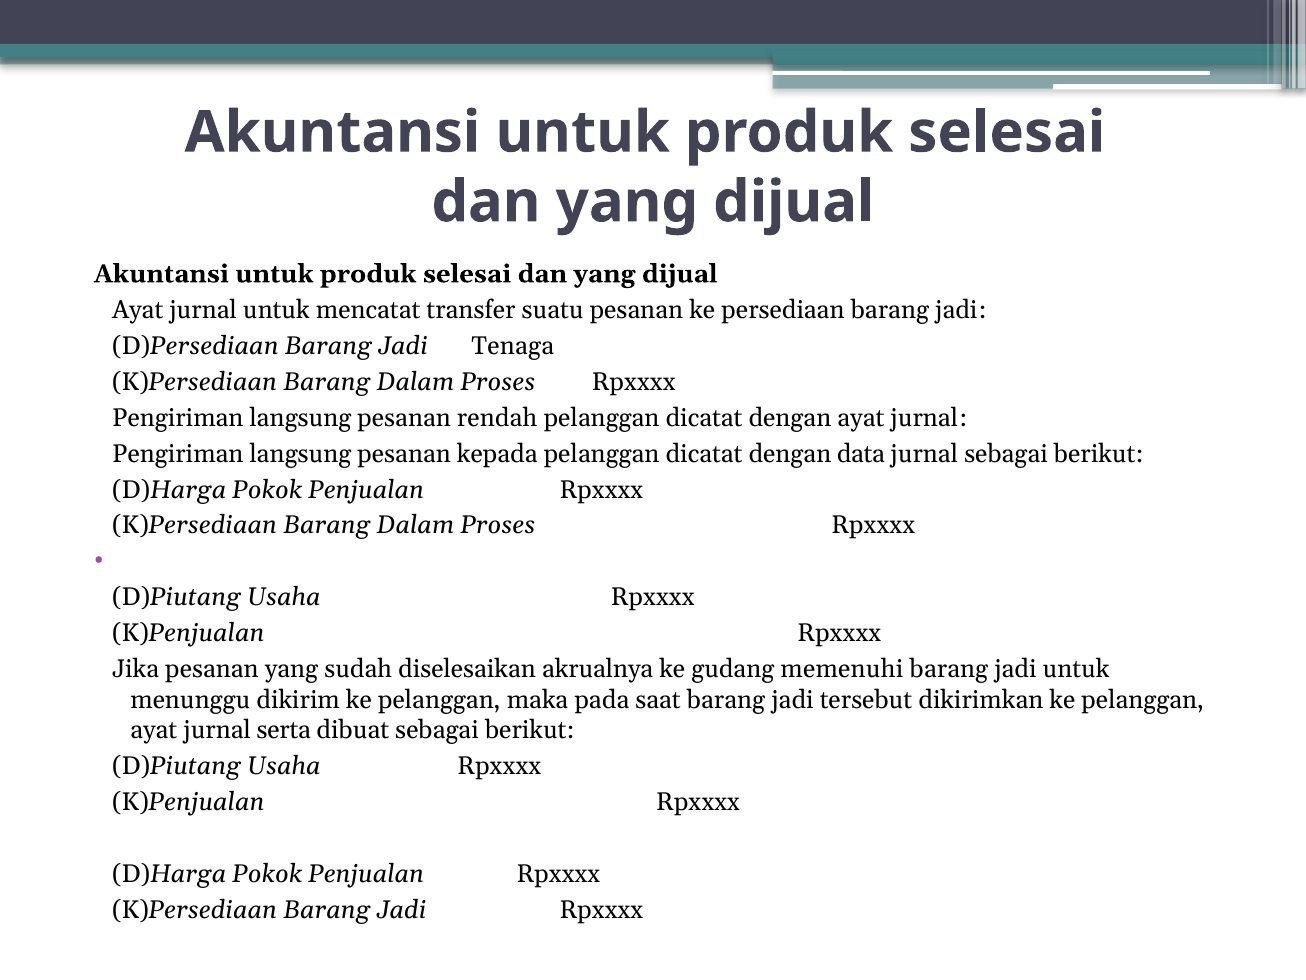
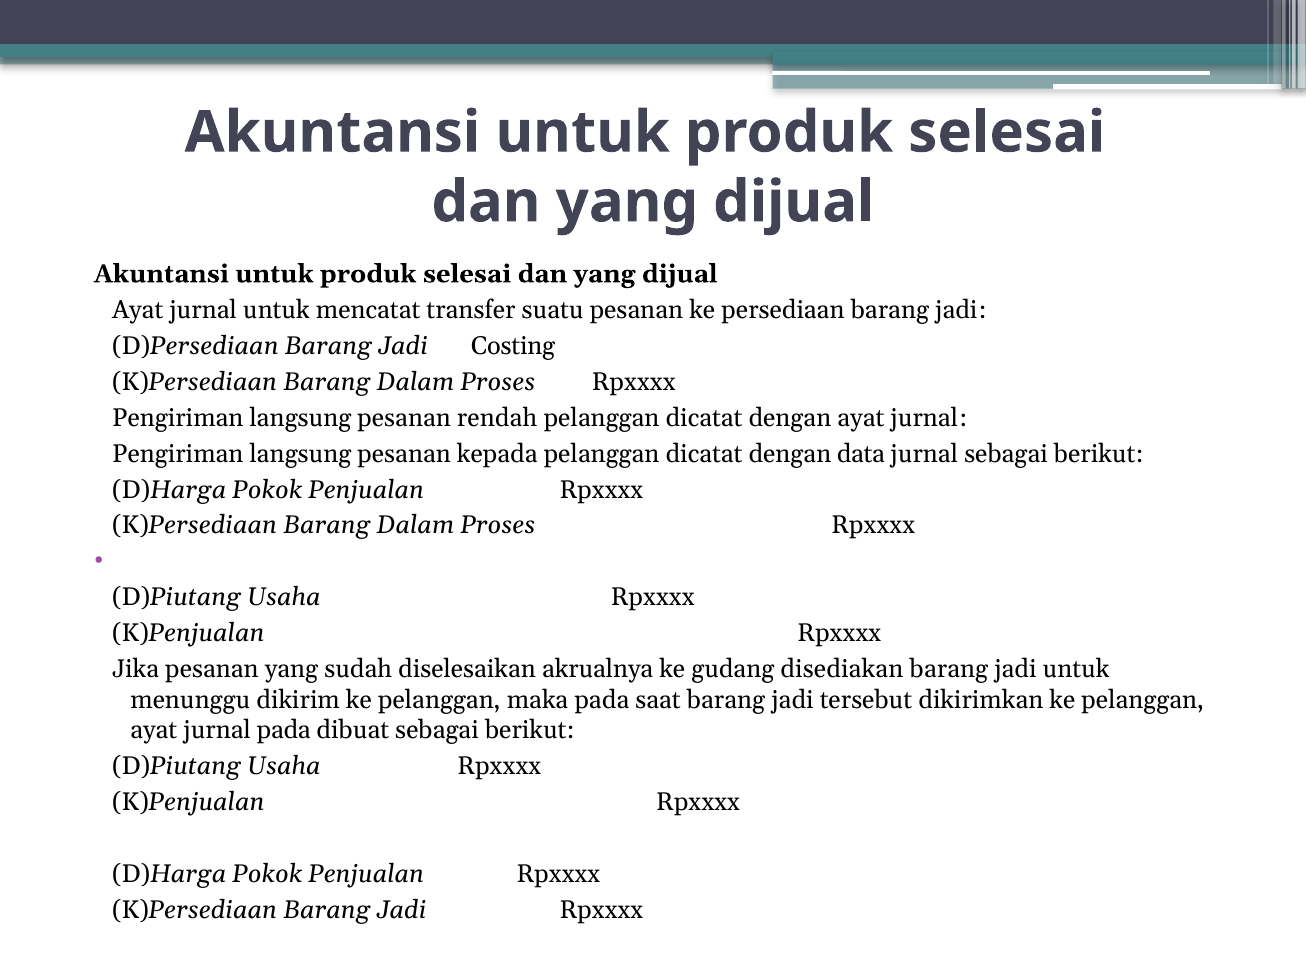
Tenaga: Tenaga -> Costing
memenuhi: memenuhi -> disediakan
jurnal serta: serta -> pada
